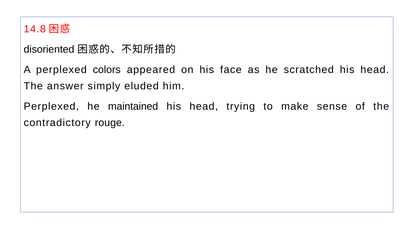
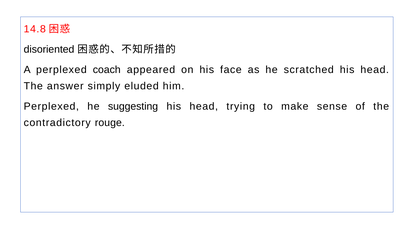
colors: colors -> coach
maintained: maintained -> suggesting
